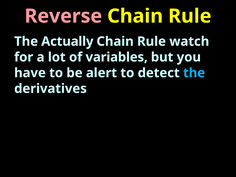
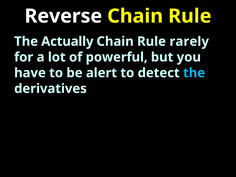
Reverse colour: pink -> white
watch: watch -> rarely
variables: variables -> powerful
